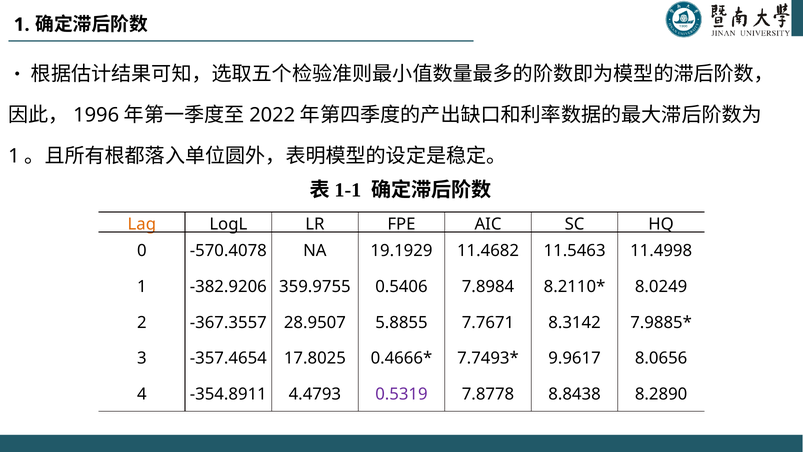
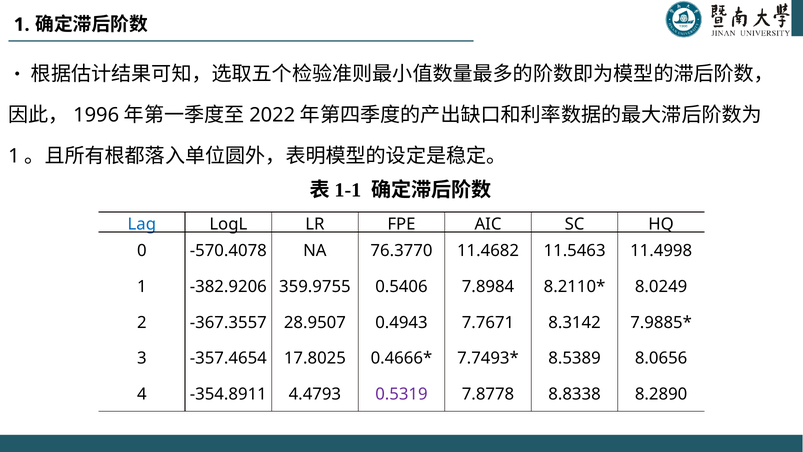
Lag colour: orange -> blue
19.1929: 19.1929 -> 76.3770
5.8855: 5.8855 -> 0.4943
9.9617: 9.9617 -> 8.5389
8.8438: 8.8438 -> 8.8338
